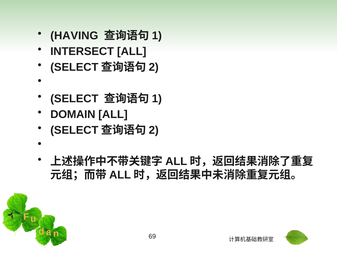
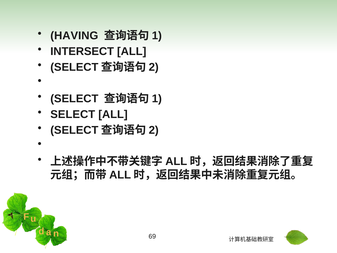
DOMAIN at (73, 114): DOMAIN -> SELECT
